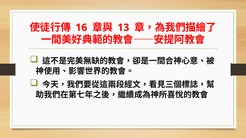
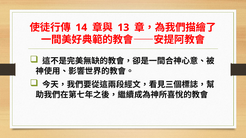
16: 16 -> 14
